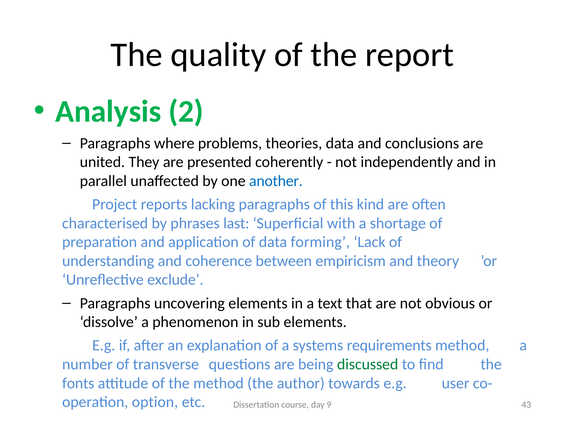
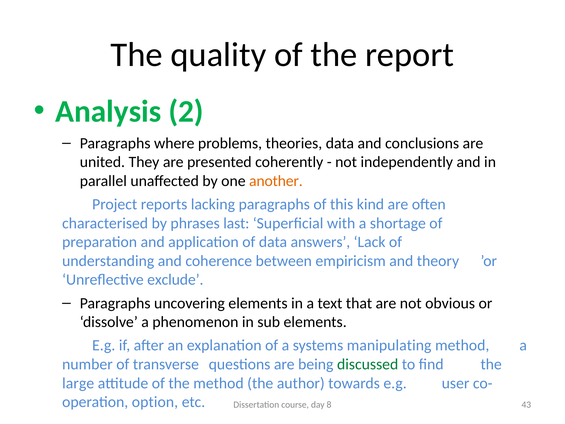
another colour: blue -> orange
forming: forming -> answers
requirements: requirements -> manipulating
fonts: fonts -> large
9: 9 -> 8
